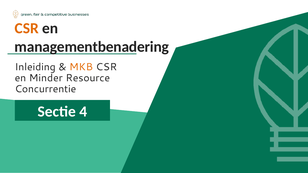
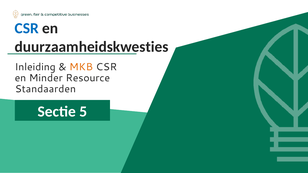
CSR at (27, 28) colour: orange -> blue
managementbenadering: managementbenadering -> duurzaamheidskwesties
Concurrentie: Concurrentie -> Standaarden
4: 4 -> 5
